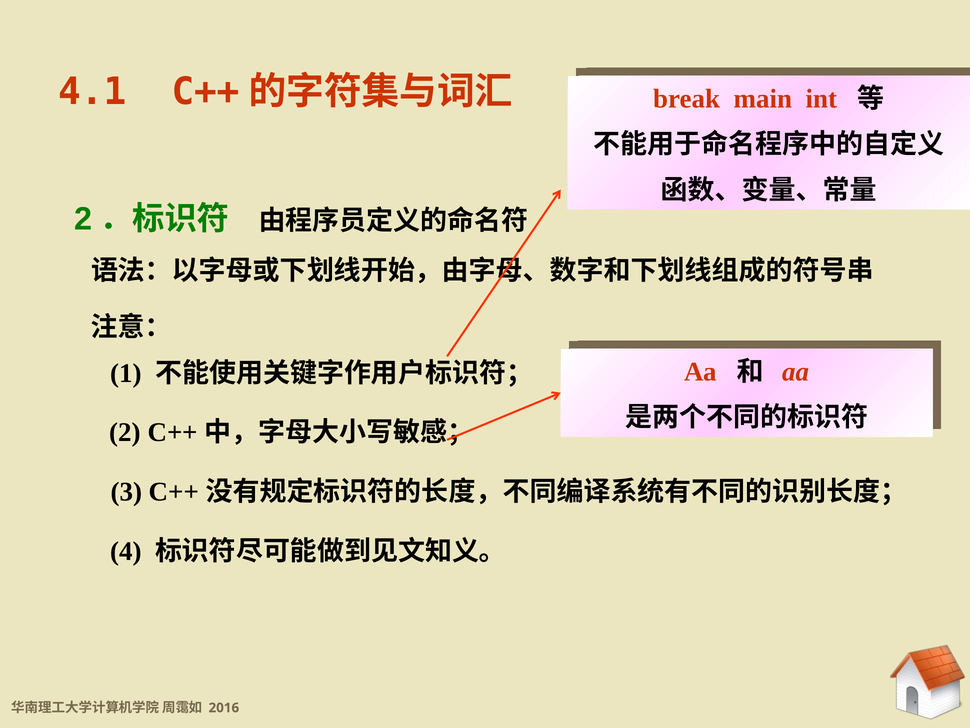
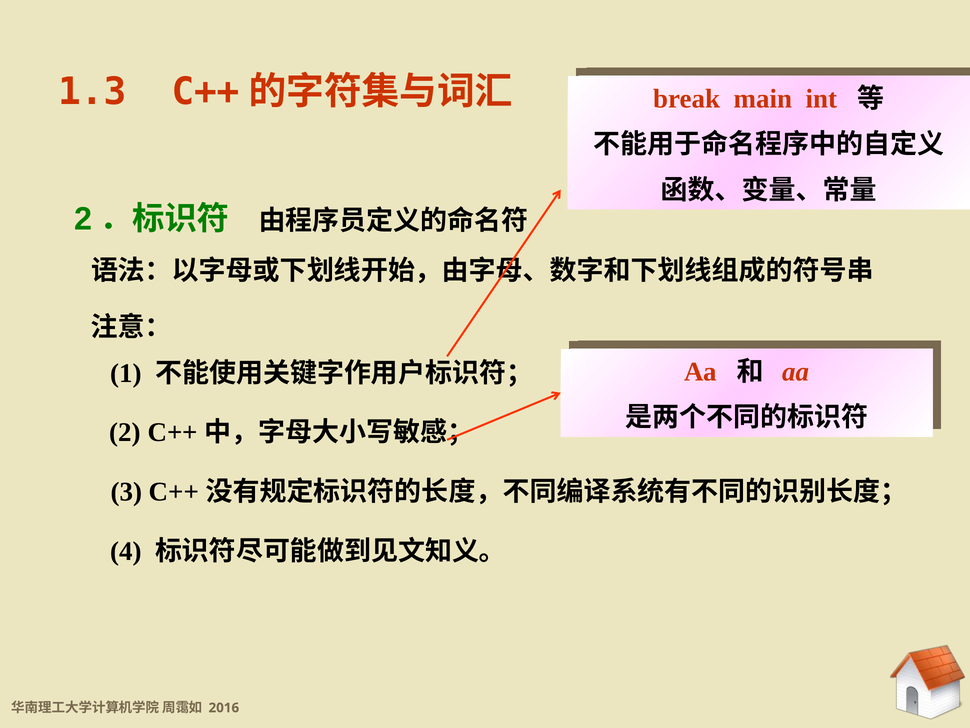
4.1: 4.1 -> 1.3
